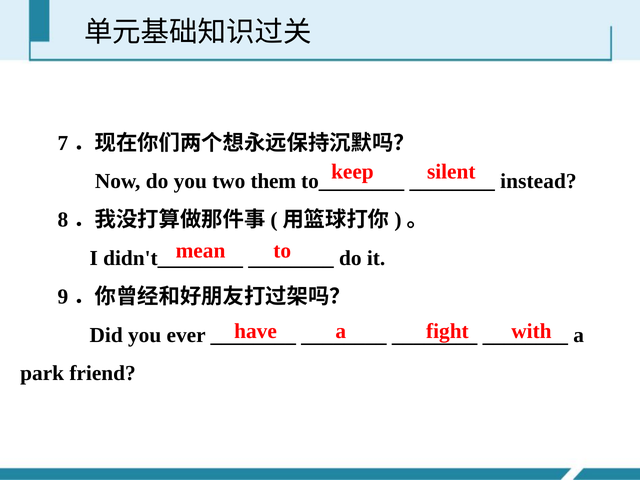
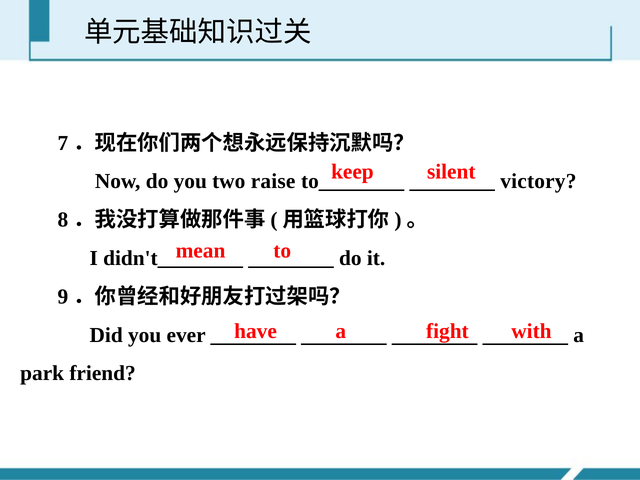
them: them -> raise
instead: instead -> victory
